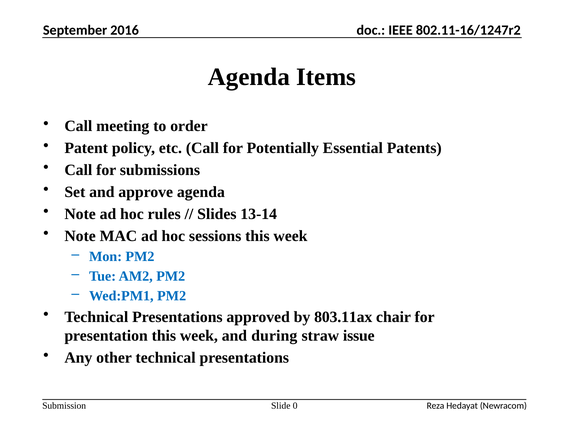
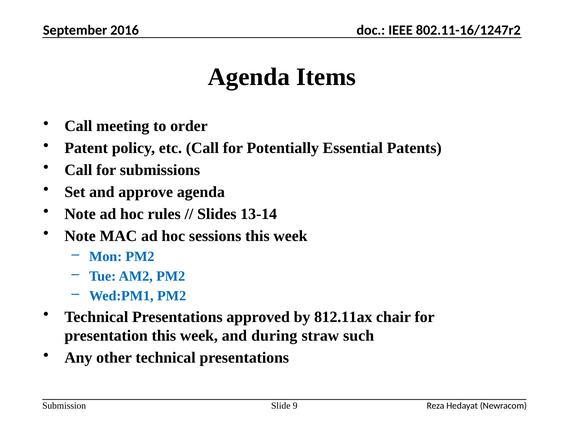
803.11ax: 803.11ax -> 812.11ax
issue: issue -> such
0: 0 -> 9
